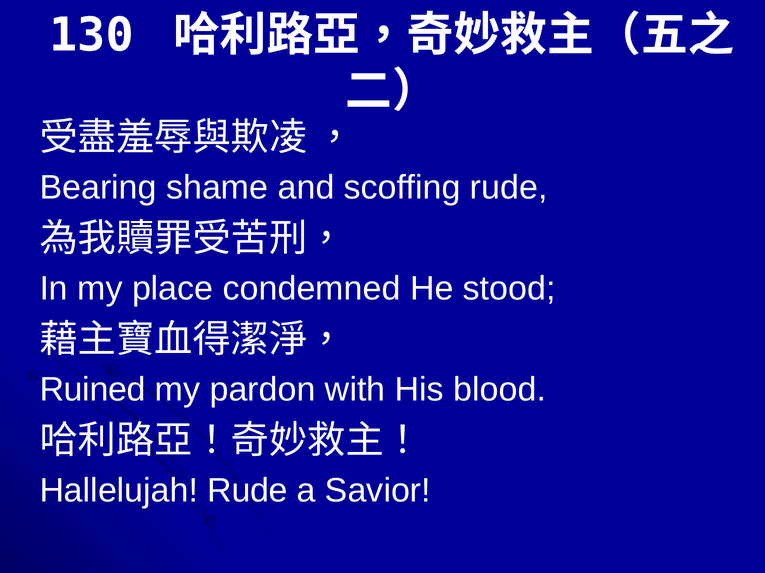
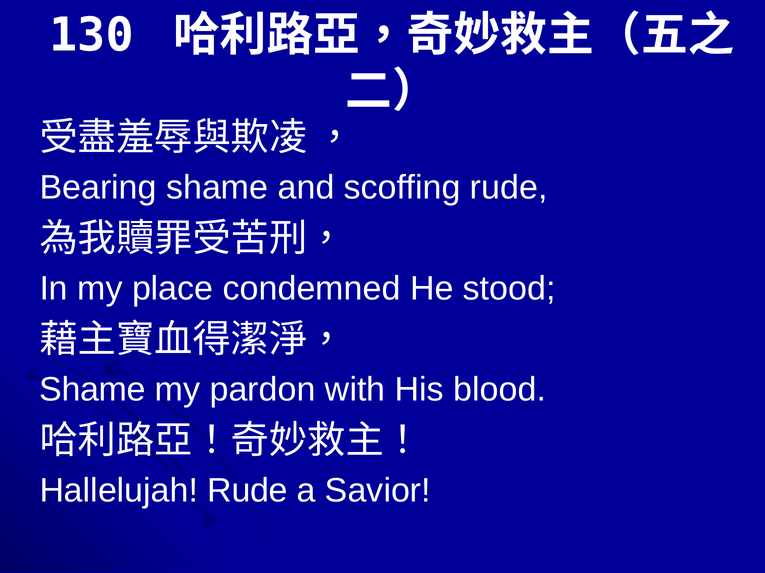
Ruined at (93, 390): Ruined -> Shame
